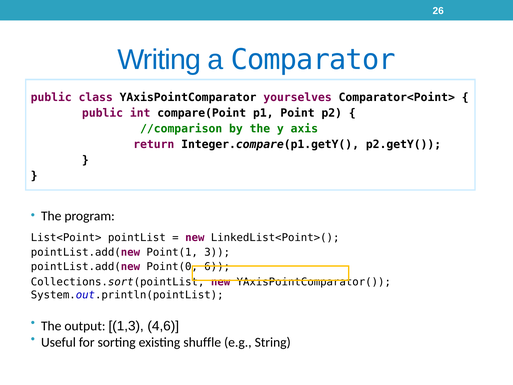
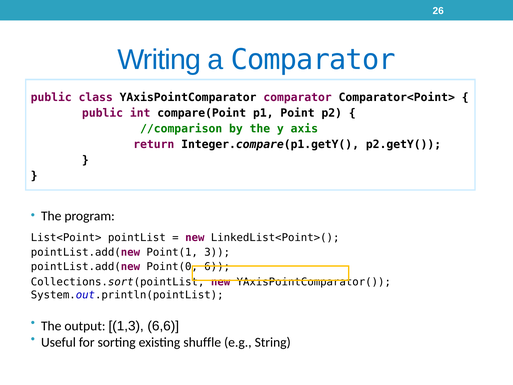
YAxisPointComparator yourselves: yourselves -> comparator
4,6: 4,6 -> 6,6
